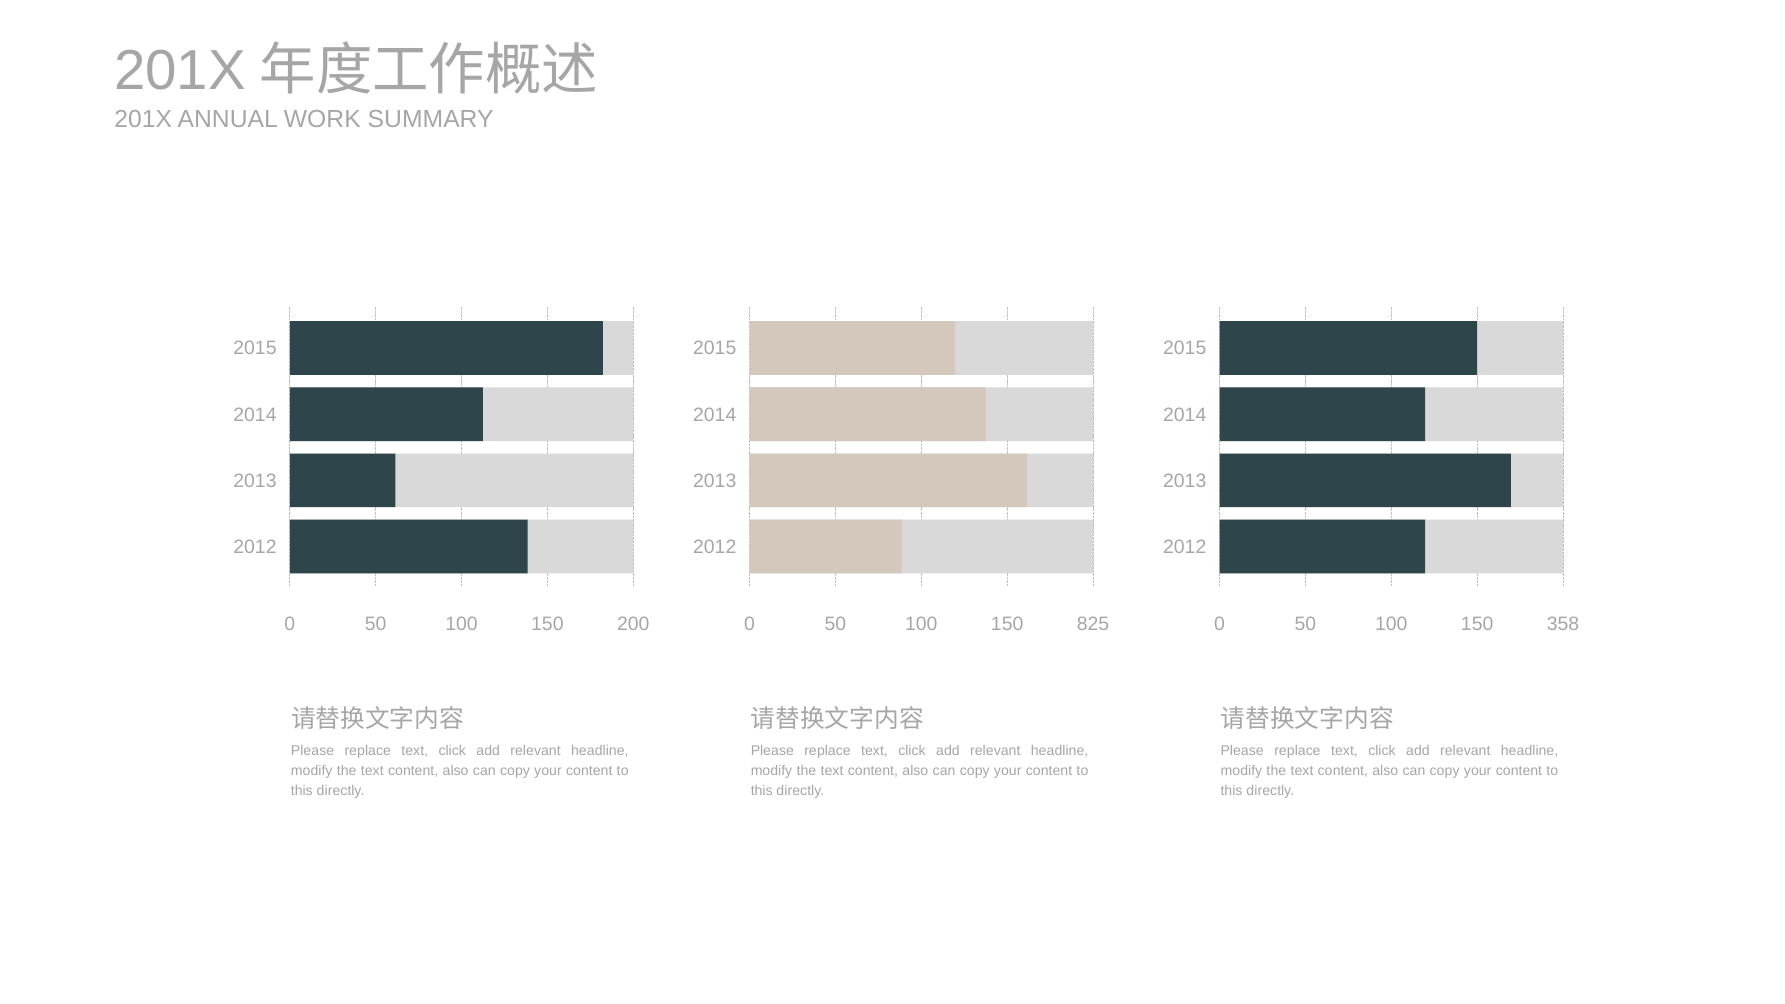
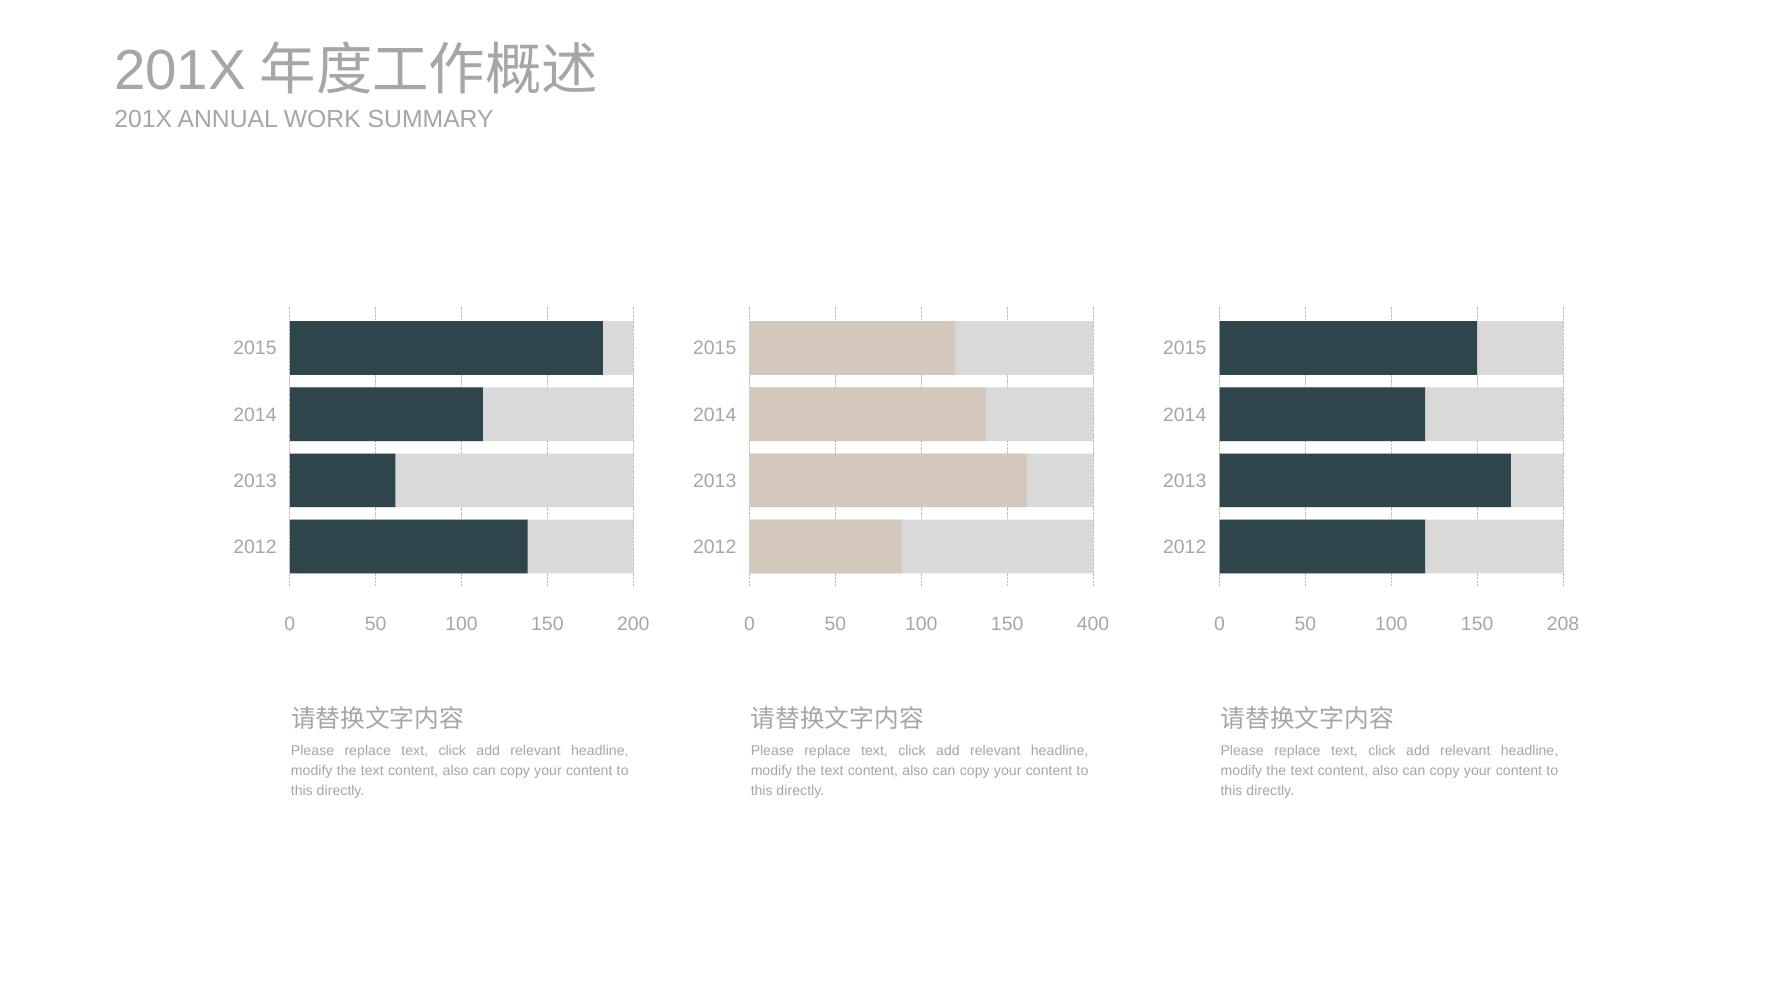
825: 825 -> 400
358: 358 -> 208
